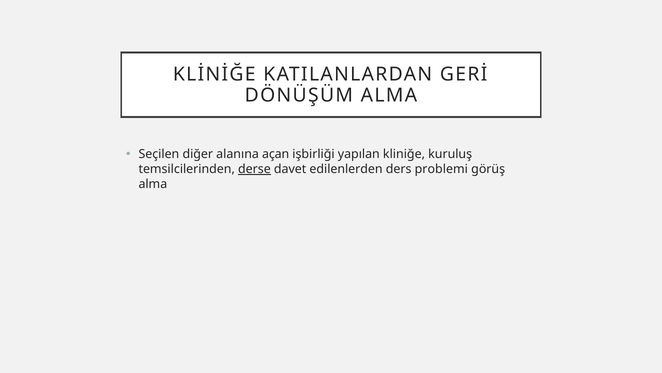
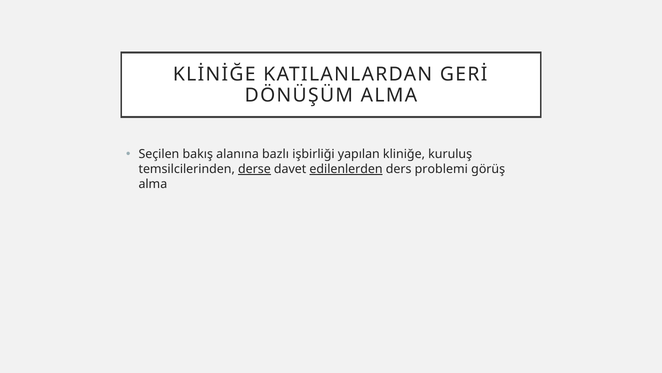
diğer: diğer -> bakış
açan: açan -> bazlı
edilenlerden underline: none -> present
